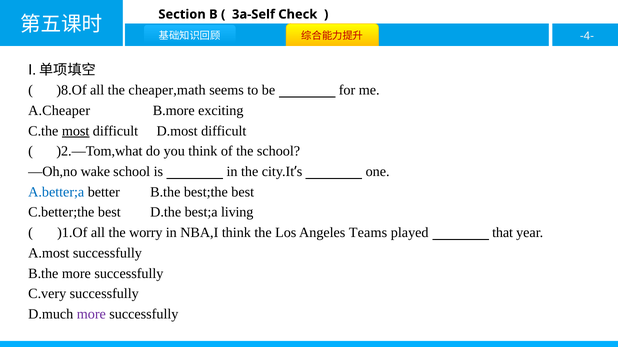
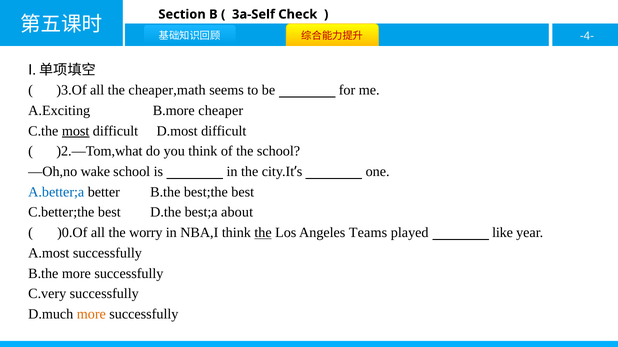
)8.Of: )8.Of -> )3.Of
A.Cheaper: A.Cheaper -> A.Exciting
exciting: exciting -> cheaper
living: living -> about
)1.Of: )1.Of -> )0.Of
the at (263, 233) underline: none -> present
that: that -> like
more at (91, 315) colour: purple -> orange
